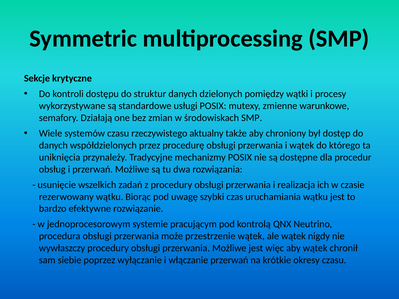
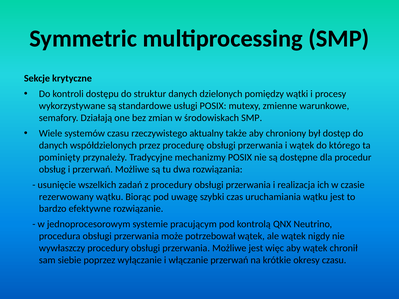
uniknięcia: uniknięcia -> pominięty
przestrzenie: przestrzenie -> potrzebował
